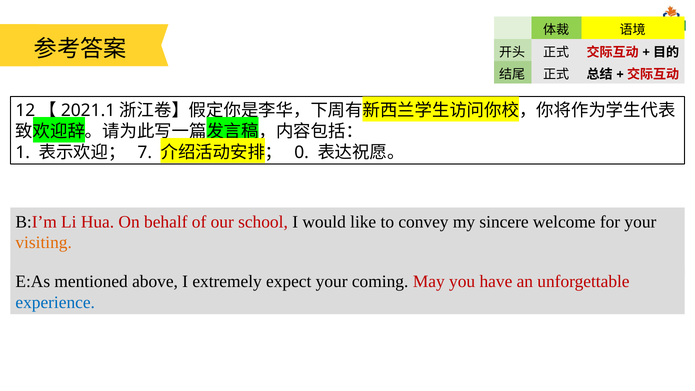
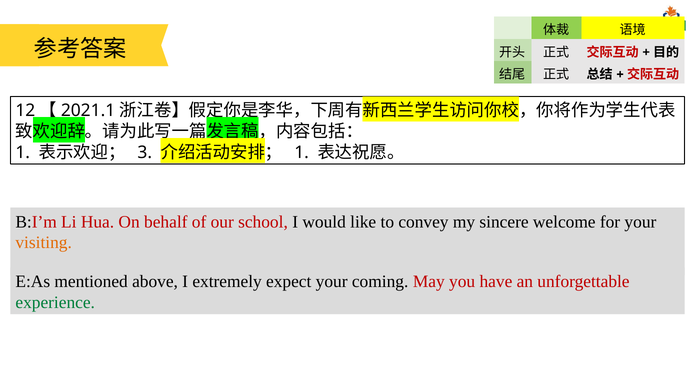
7: 7 -> 3
0 at (302, 152): 0 -> 1
experience colour: blue -> green
